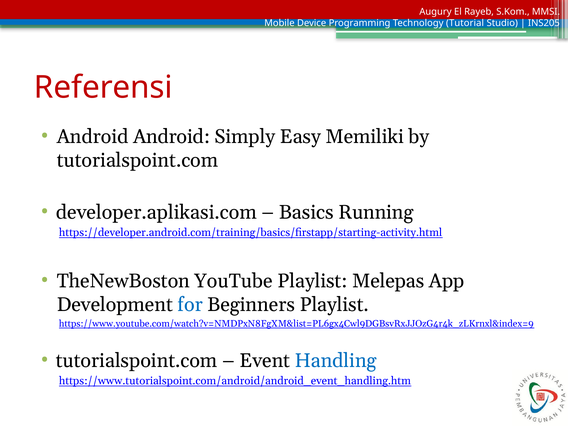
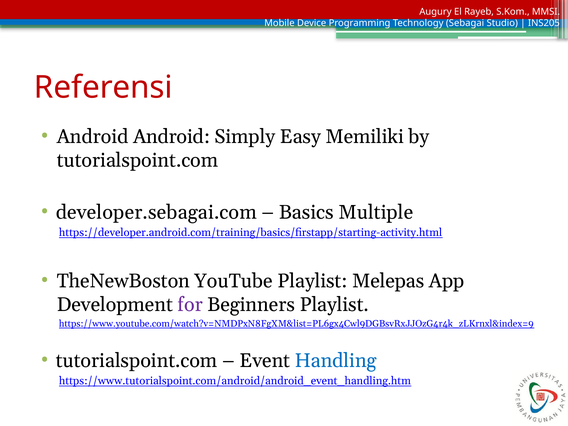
Tutorial: Tutorial -> Sebagai
developer.aplikasi.com: developer.aplikasi.com -> developer.sebagai.com
Running: Running -> Multiple
for colour: blue -> purple
